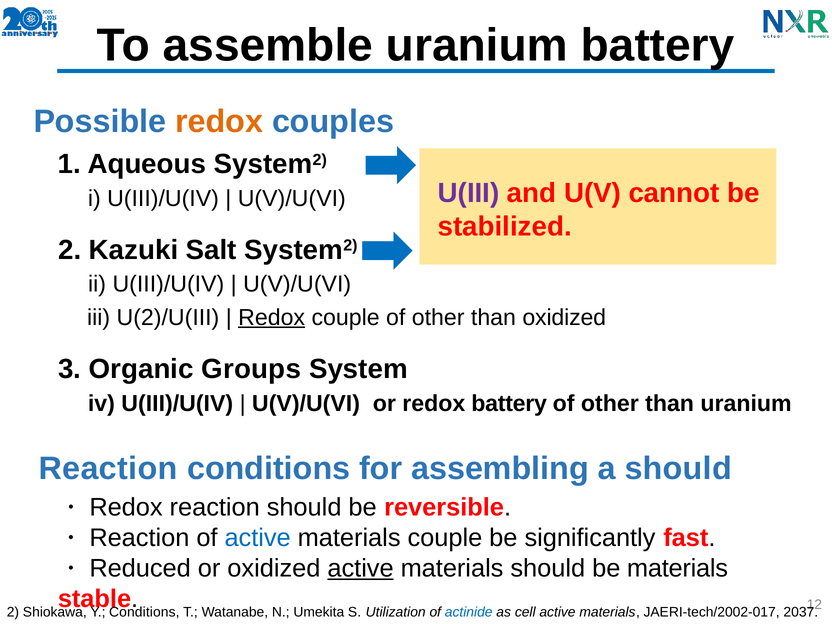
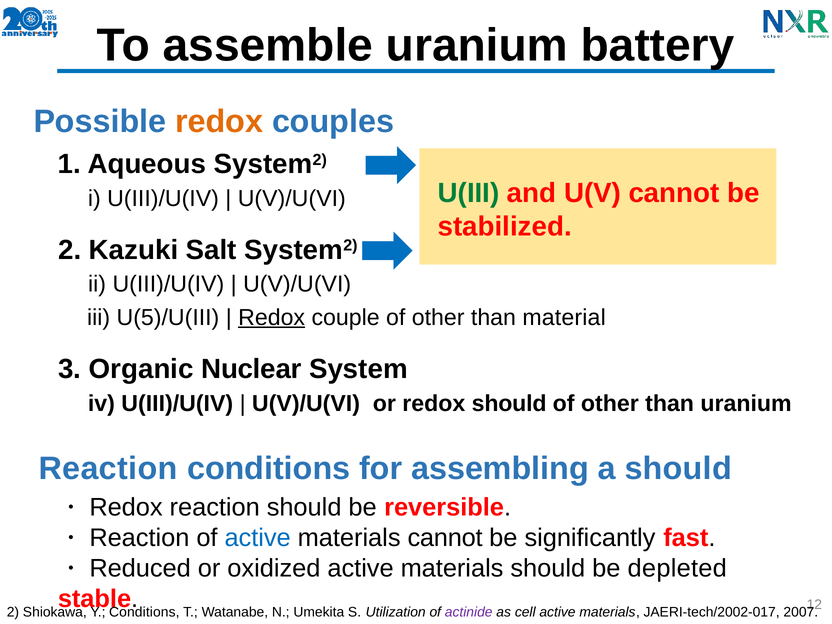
U(III colour: purple -> green
U(2)/U(III: U(2)/U(III -> U(5)/U(III
than oxidized: oxidized -> material
Groups: Groups -> Nuclear
redox battery: battery -> should
materials couple: couple -> cannot
active at (361, 568) underline: present -> none
be materials: materials -> depleted
actinide colour: blue -> purple
2037: 2037 -> 2007
